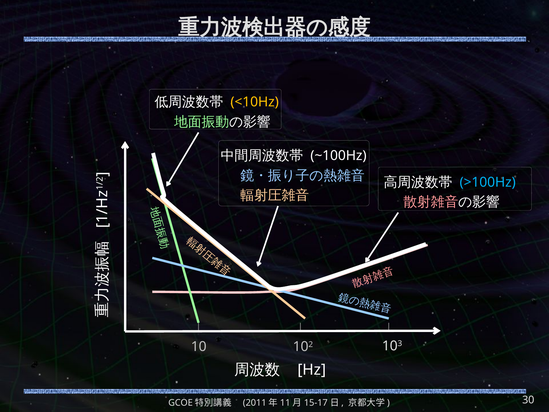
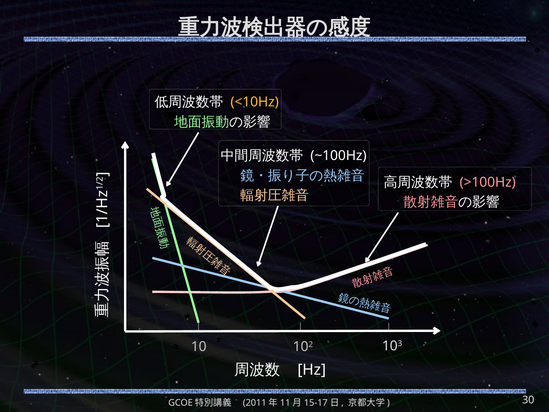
>100Hz colour: light blue -> pink
